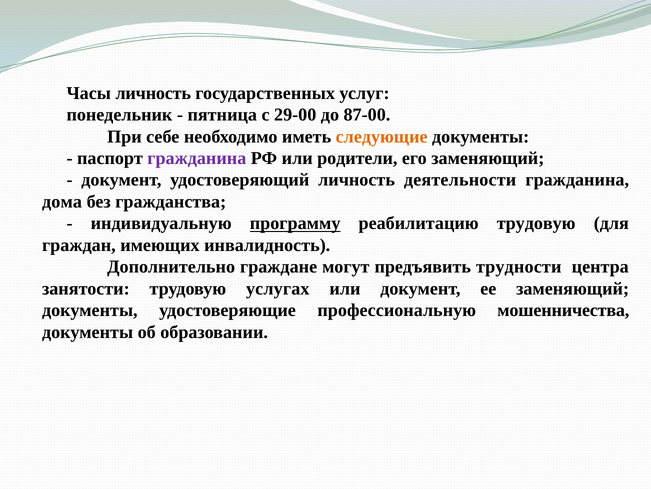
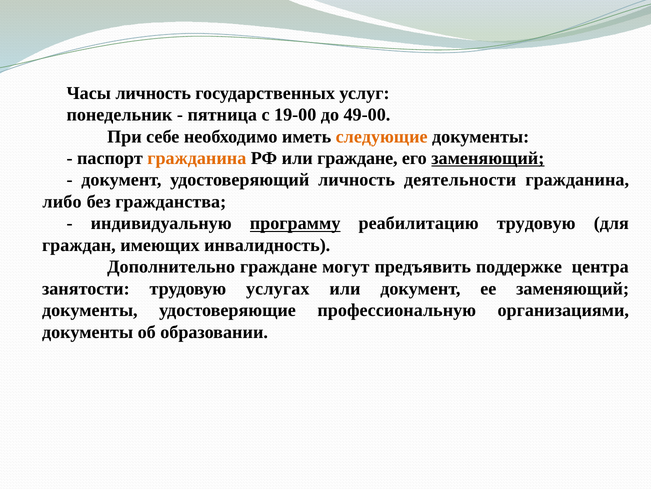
29-00: 29-00 -> 19-00
87-00: 87-00 -> 49-00
гражданина at (197, 158) colour: purple -> orange
или родители: родители -> граждане
заменяющий at (488, 158) underline: none -> present
дома: дома -> либо
трудности: трудности -> поддержке
мошенничества: мошенничества -> организациями
